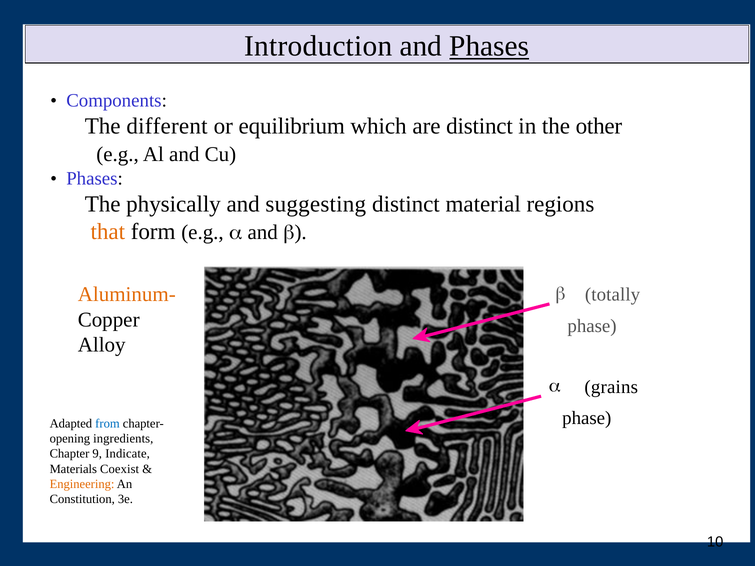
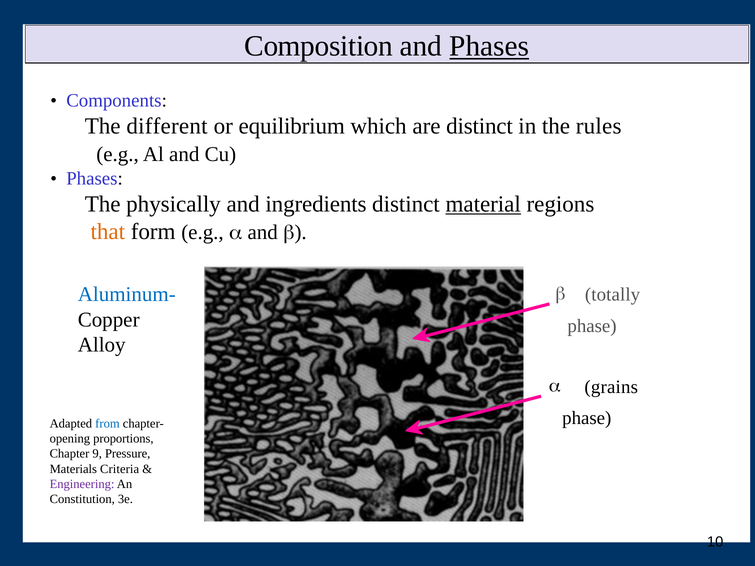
Introduction: Introduction -> Composition
other: other -> rules
suggesting: suggesting -> ingredients
material underline: none -> present
Aluminum- colour: orange -> blue
ingredients: ingredients -> proportions
Indicate: Indicate -> Pressure
Coexist: Coexist -> Criteria
Engineering colour: orange -> purple
